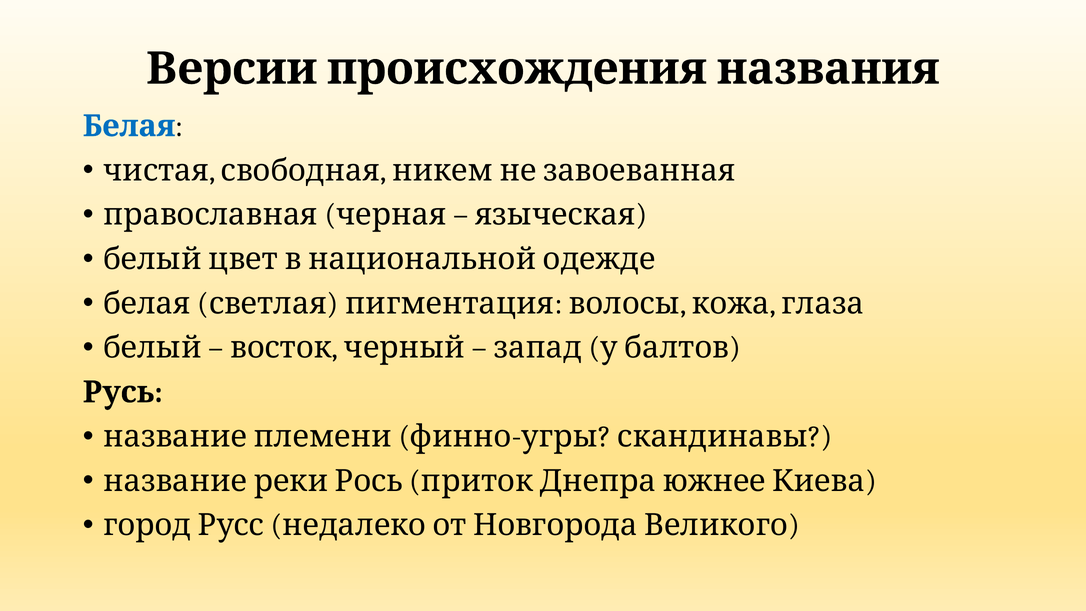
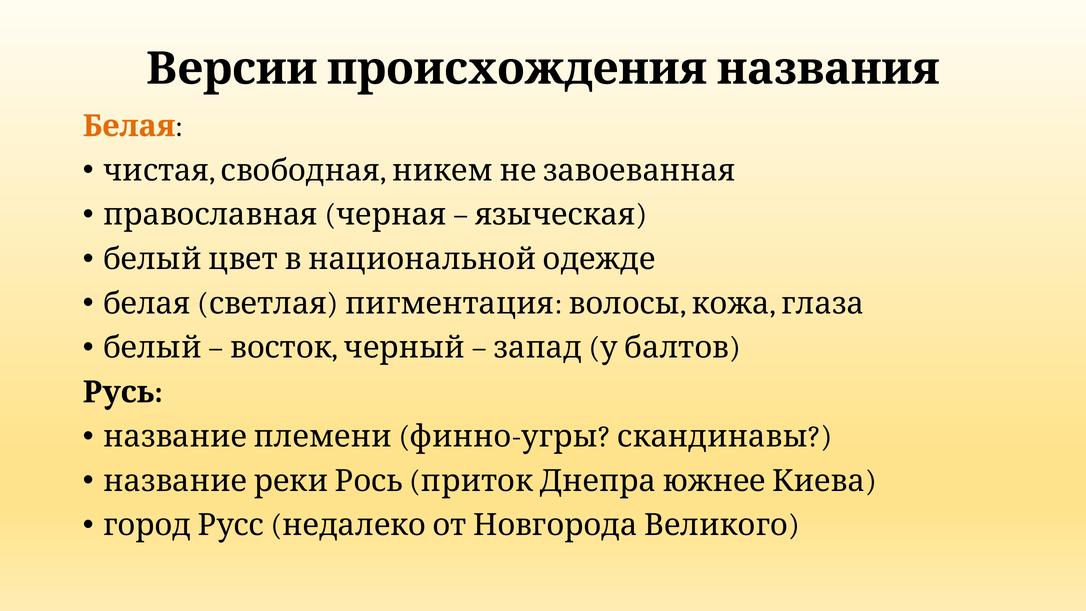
Белая at (129, 126) colour: blue -> orange
